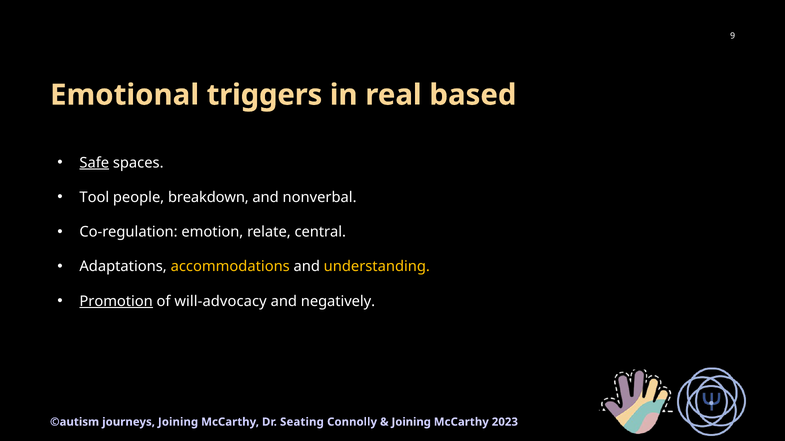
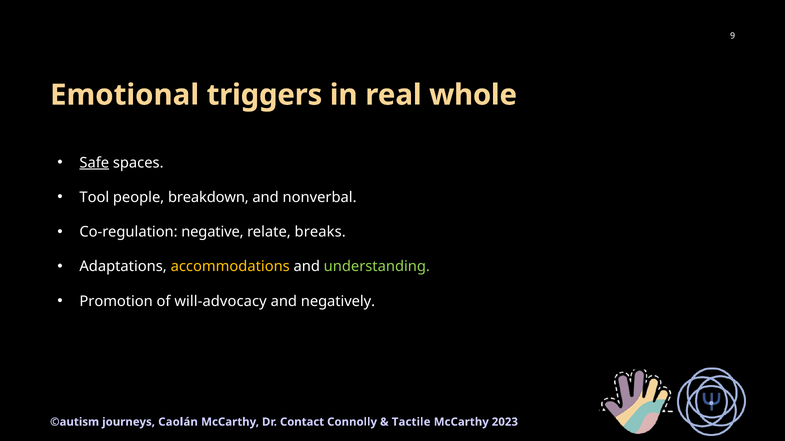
based: based -> whole
emotion: emotion -> negative
central: central -> breaks
understanding colour: yellow -> light green
Promotion underline: present -> none
journeys Joining: Joining -> Caolán
Seating: Seating -> Contact
Joining at (411, 422): Joining -> Tactile
